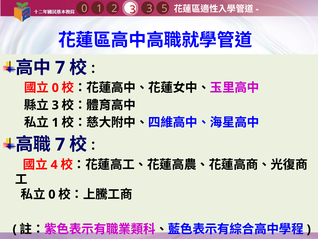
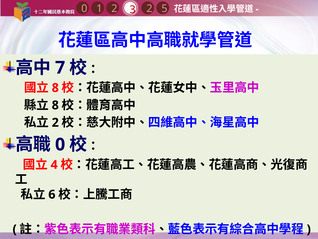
1 3: 3 -> 2
0 at (55, 88): 0 -> 8
3 at (55, 105): 3 -> 8
1 at (55, 122): 1 -> 2
7 at (60, 144): 7 -> 0
0 at (52, 194): 0 -> 6
